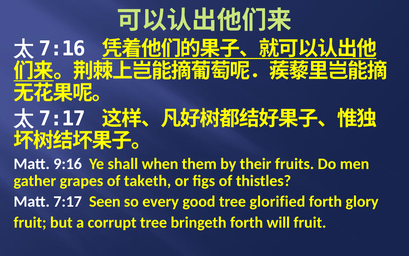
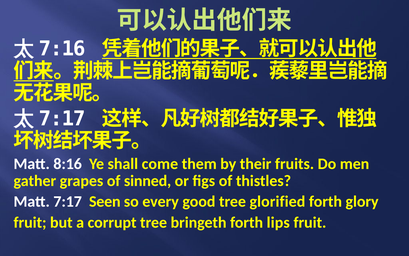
9:16: 9:16 -> 8:16
when: when -> come
taketh: taketh -> sinned
will: will -> lips
